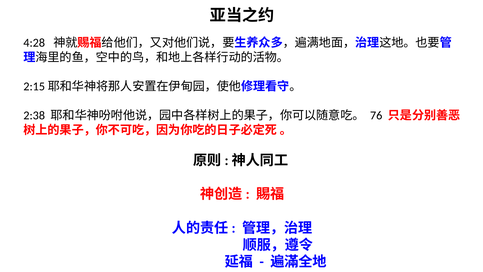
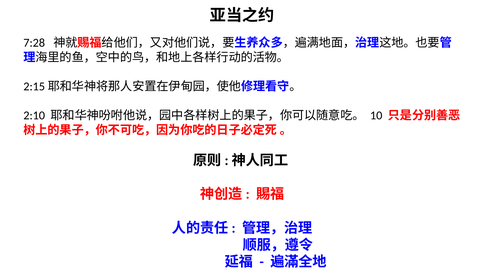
4:28: 4:28 -> 7:28
2:38: 2:38 -> 2:10
76: 76 -> 10
